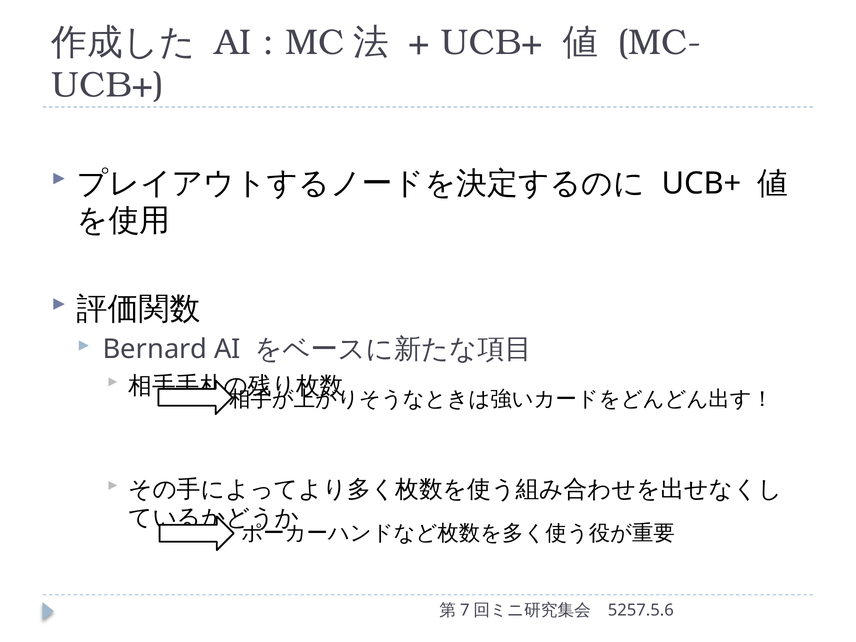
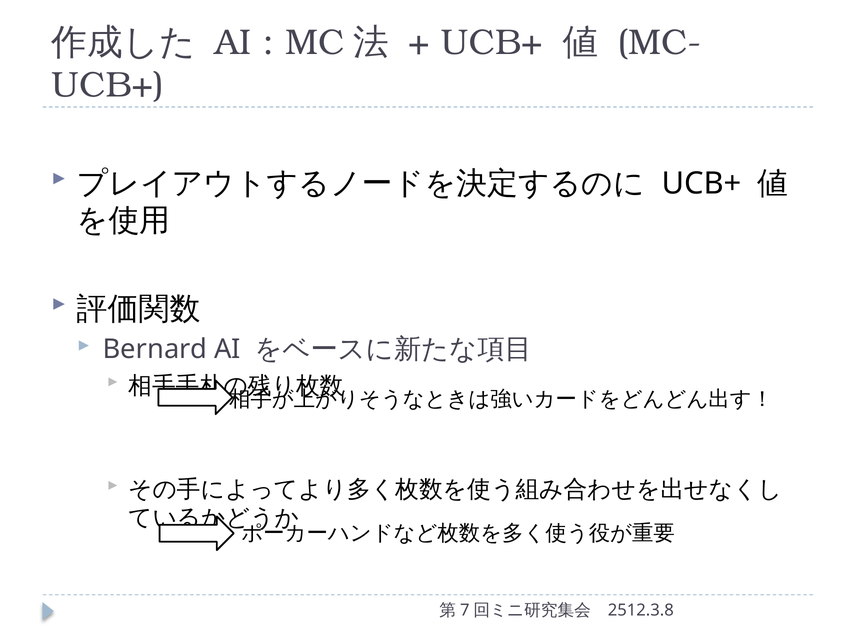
5257.5.6: 5257.5.6 -> 2512.3.8
